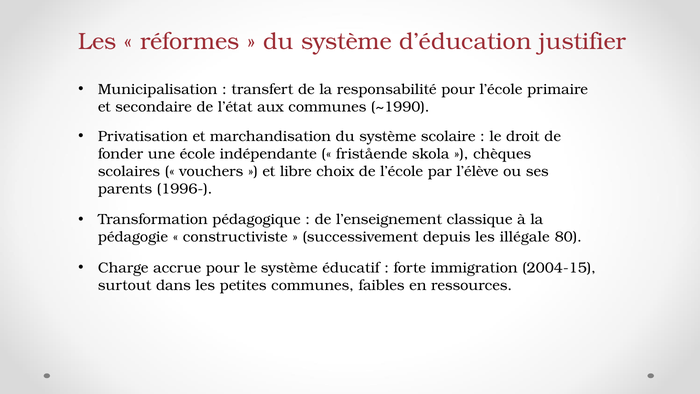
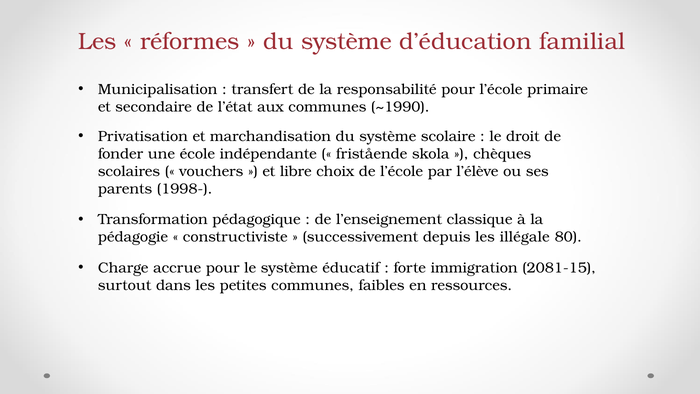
justifier: justifier -> familial
1996-: 1996- -> 1998-
2004-15: 2004-15 -> 2081-15
